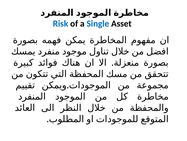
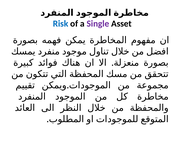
Single colour: blue -> purple
